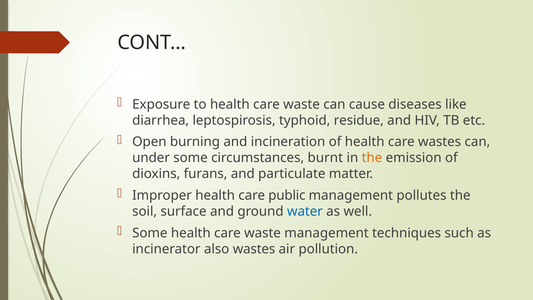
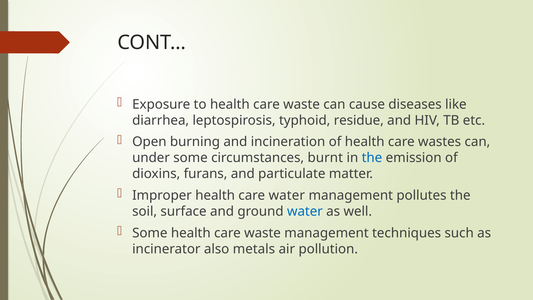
the at (372, 158) colour: orange -> blue
care public: public -> water
also wastes: wastes -> metals
